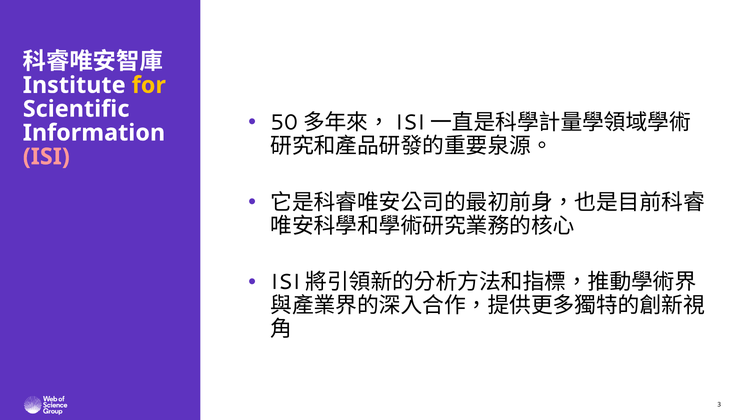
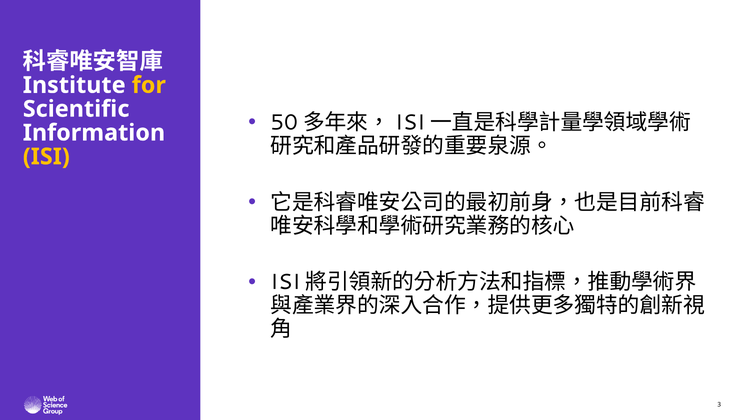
ISI colour: pink -> yellow
